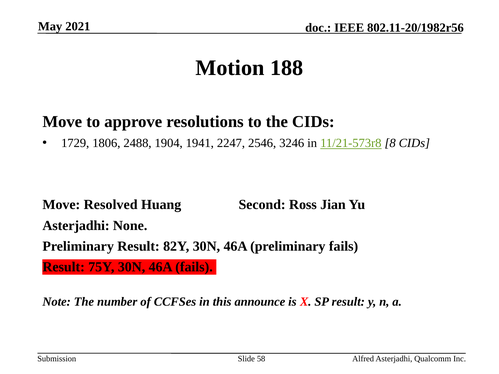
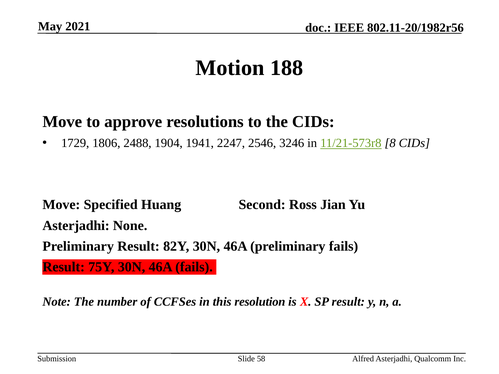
Resolved: Resolved -> Specified
announce: announce -> resolution
